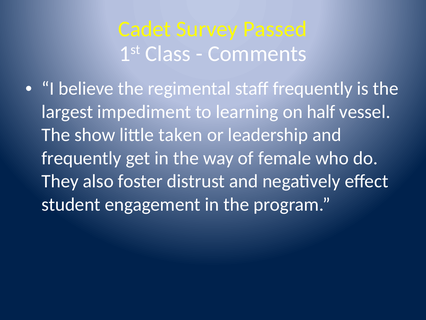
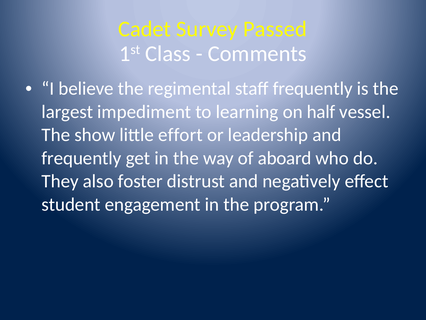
taken: taken -> effort
female: female -> aboard
